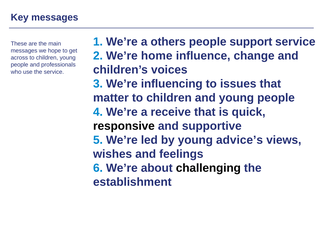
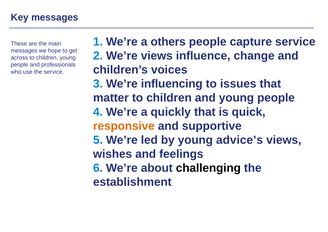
support: support -> capture
We’re home: home -> views
receive: receive -> quickly
responsive colour: black -> orange
